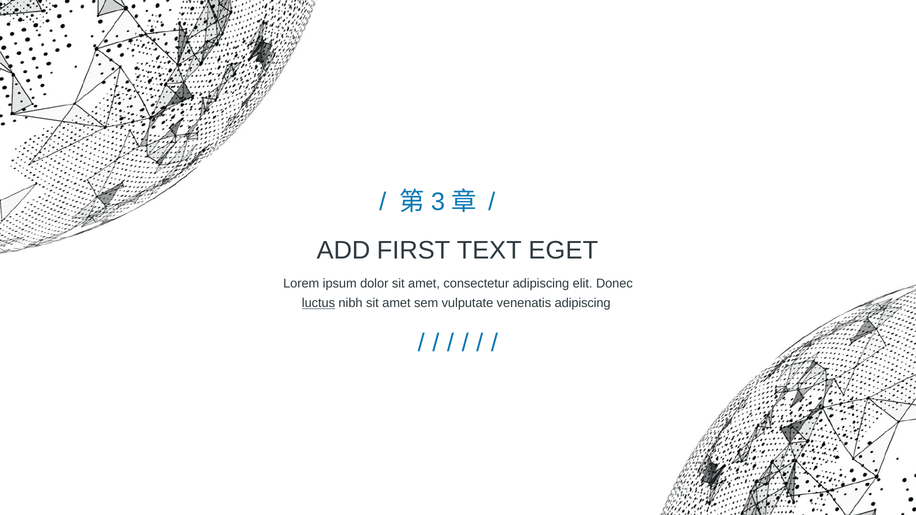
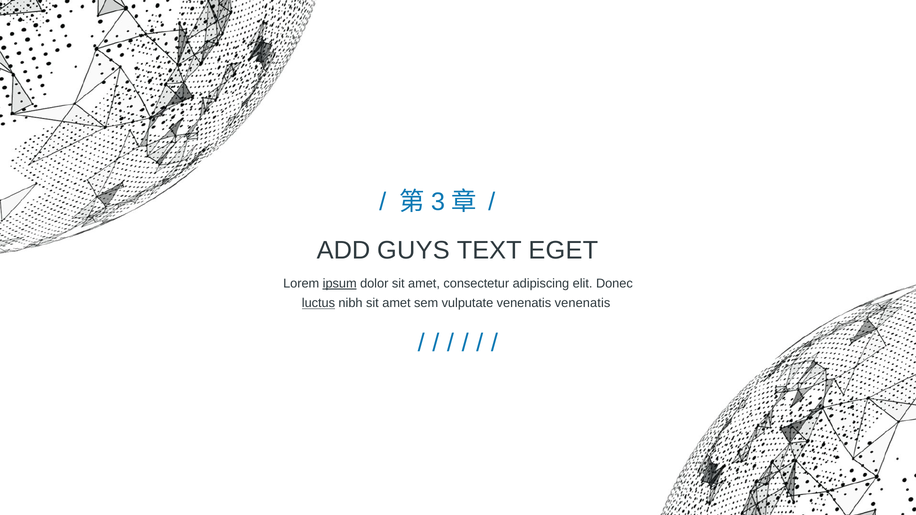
FIRST: FIRST -> GUYS
ipsum underline: none -> present
venenatis adipiscing: adipiscing -> venenatis
